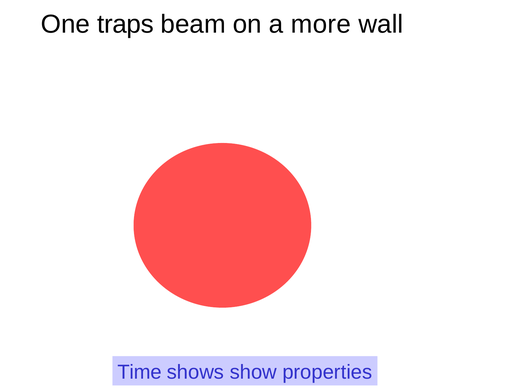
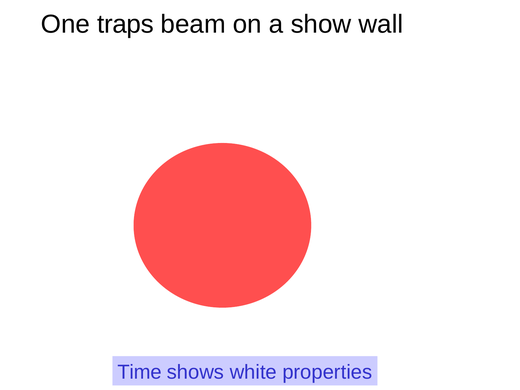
more: more -> show
show: show -> white
